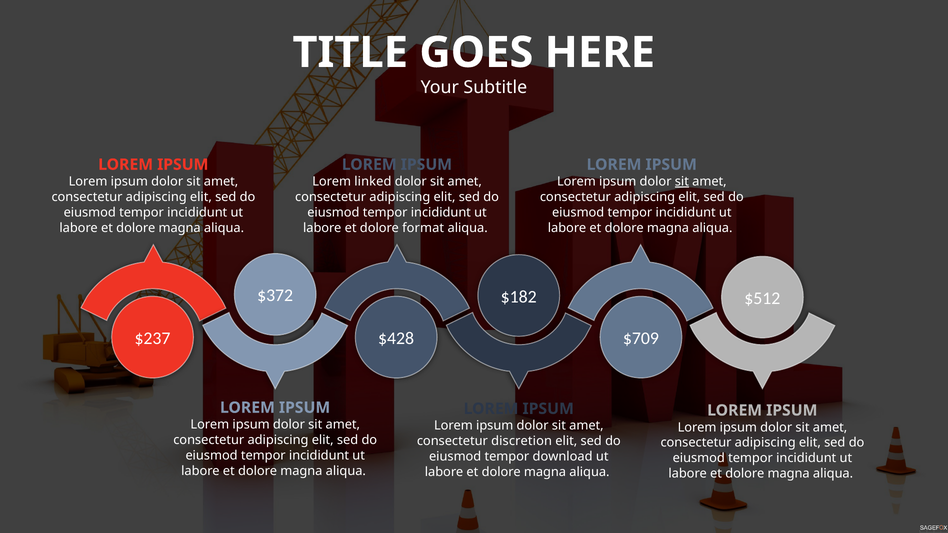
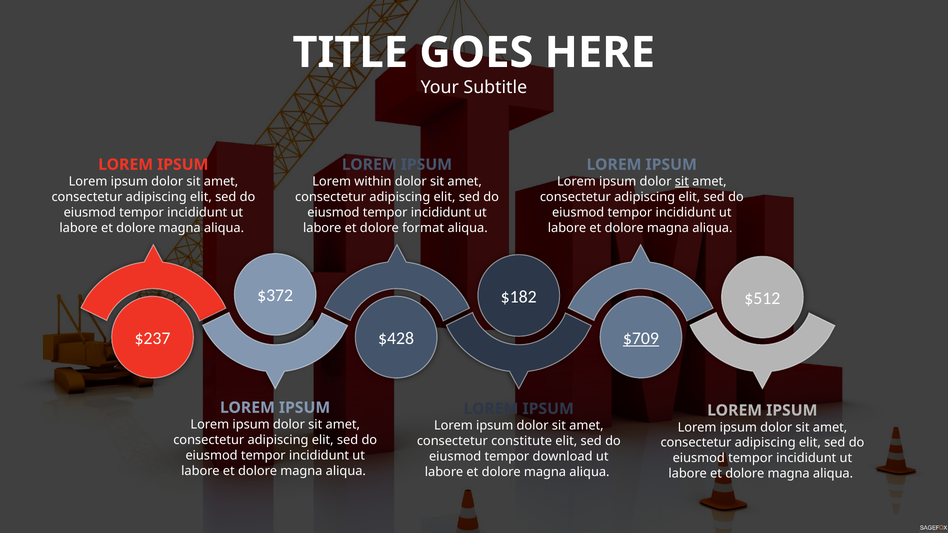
linked: linked -> within
$709 underline: none -> present
discretion: discretion -> constitute
